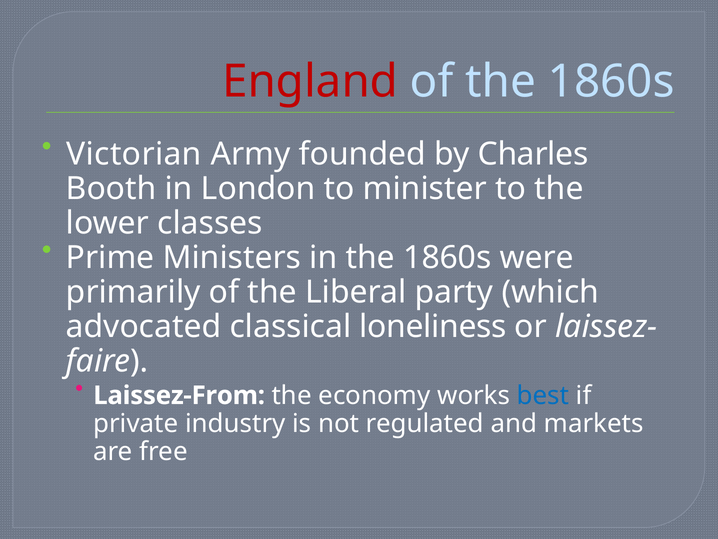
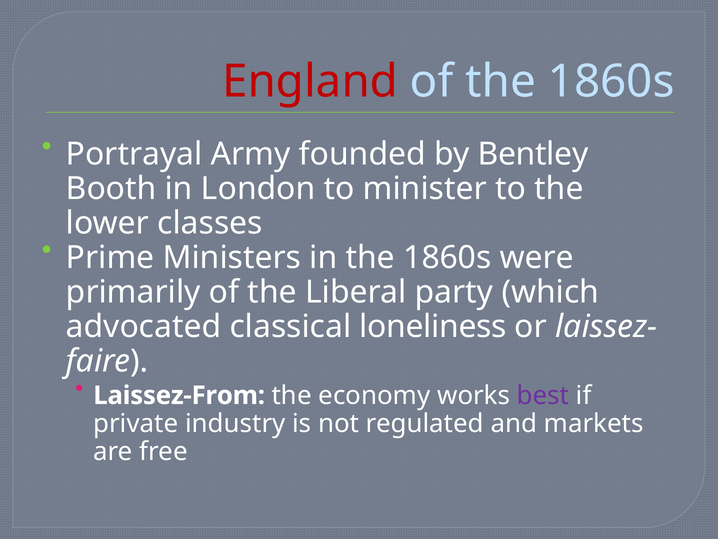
Victorian: Victorian -> Portrayal
Charles: Charles -> Bentley
best colour: blue -> purple
